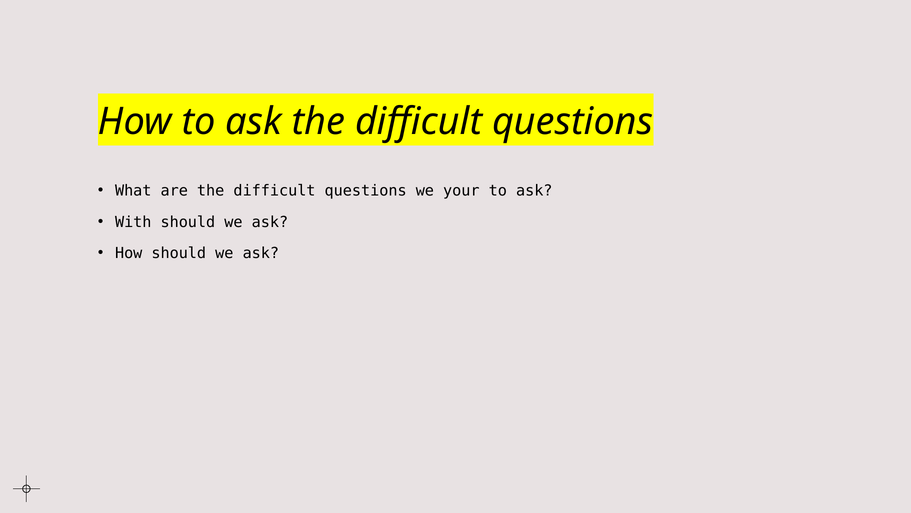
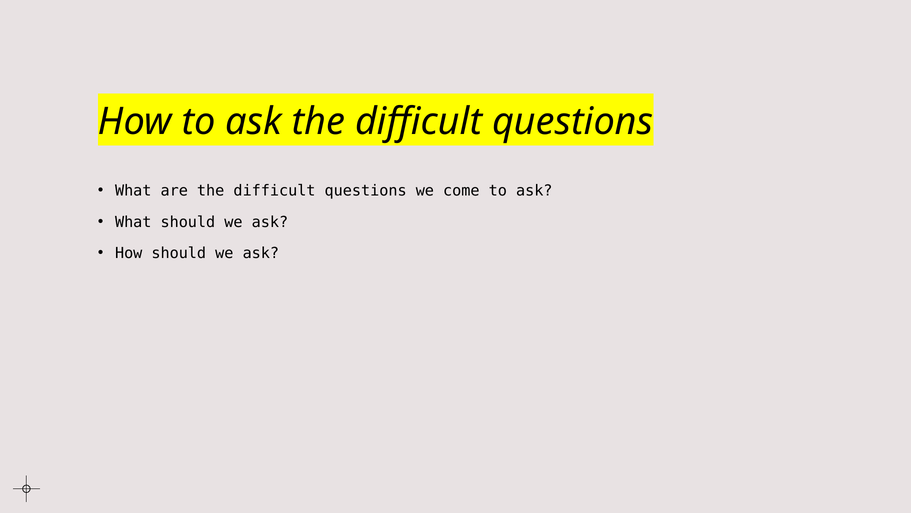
your: your -> come
With at (133, 222): With -> What
